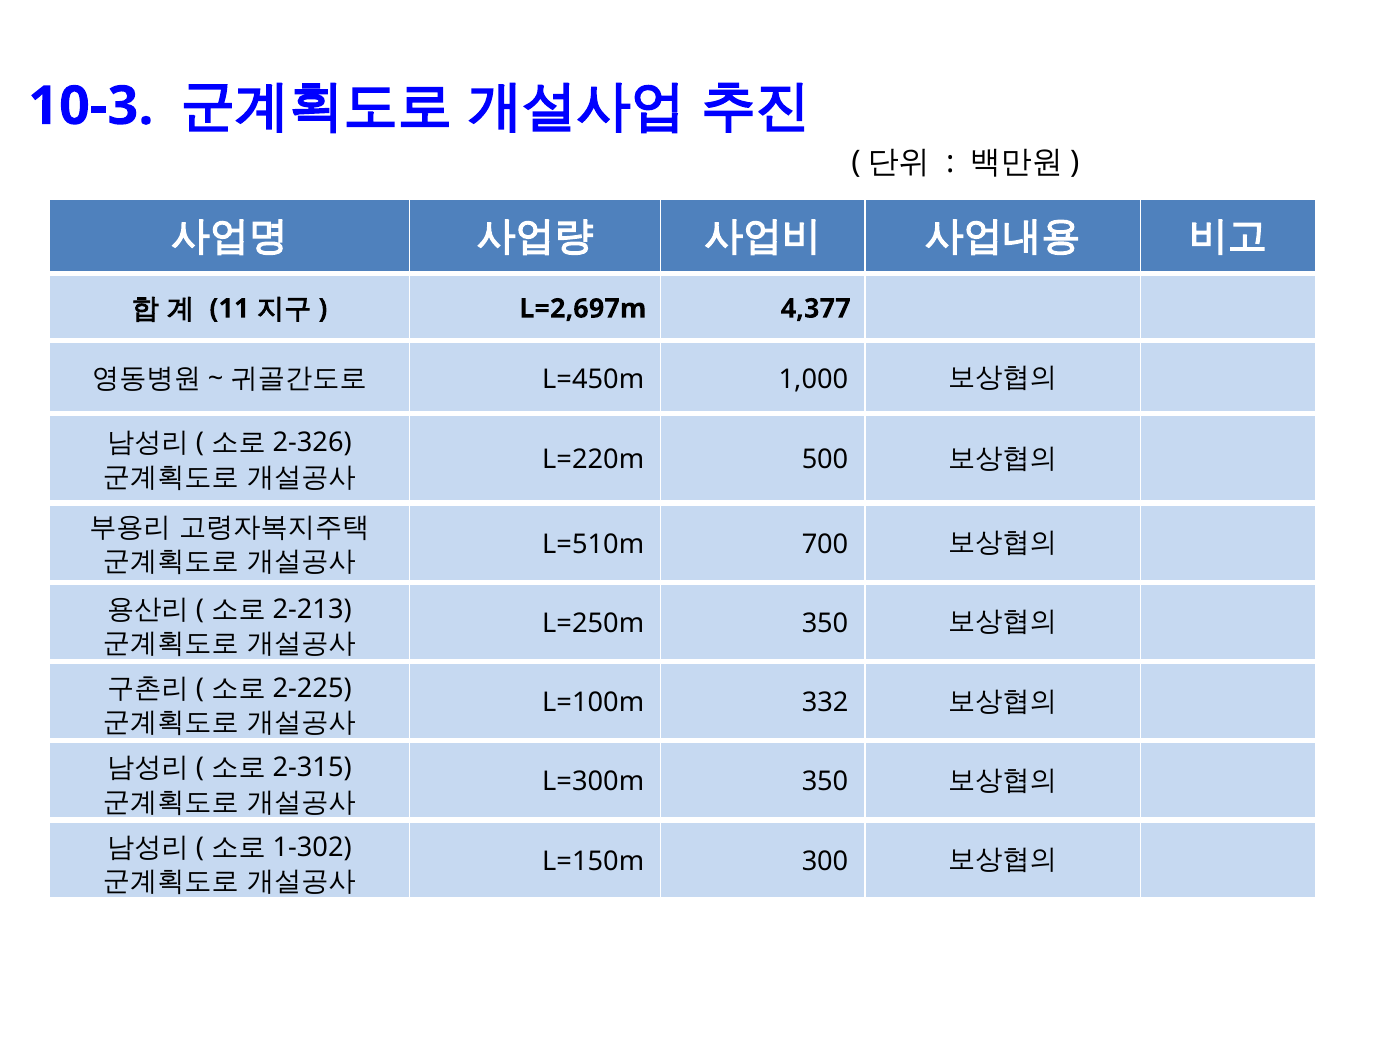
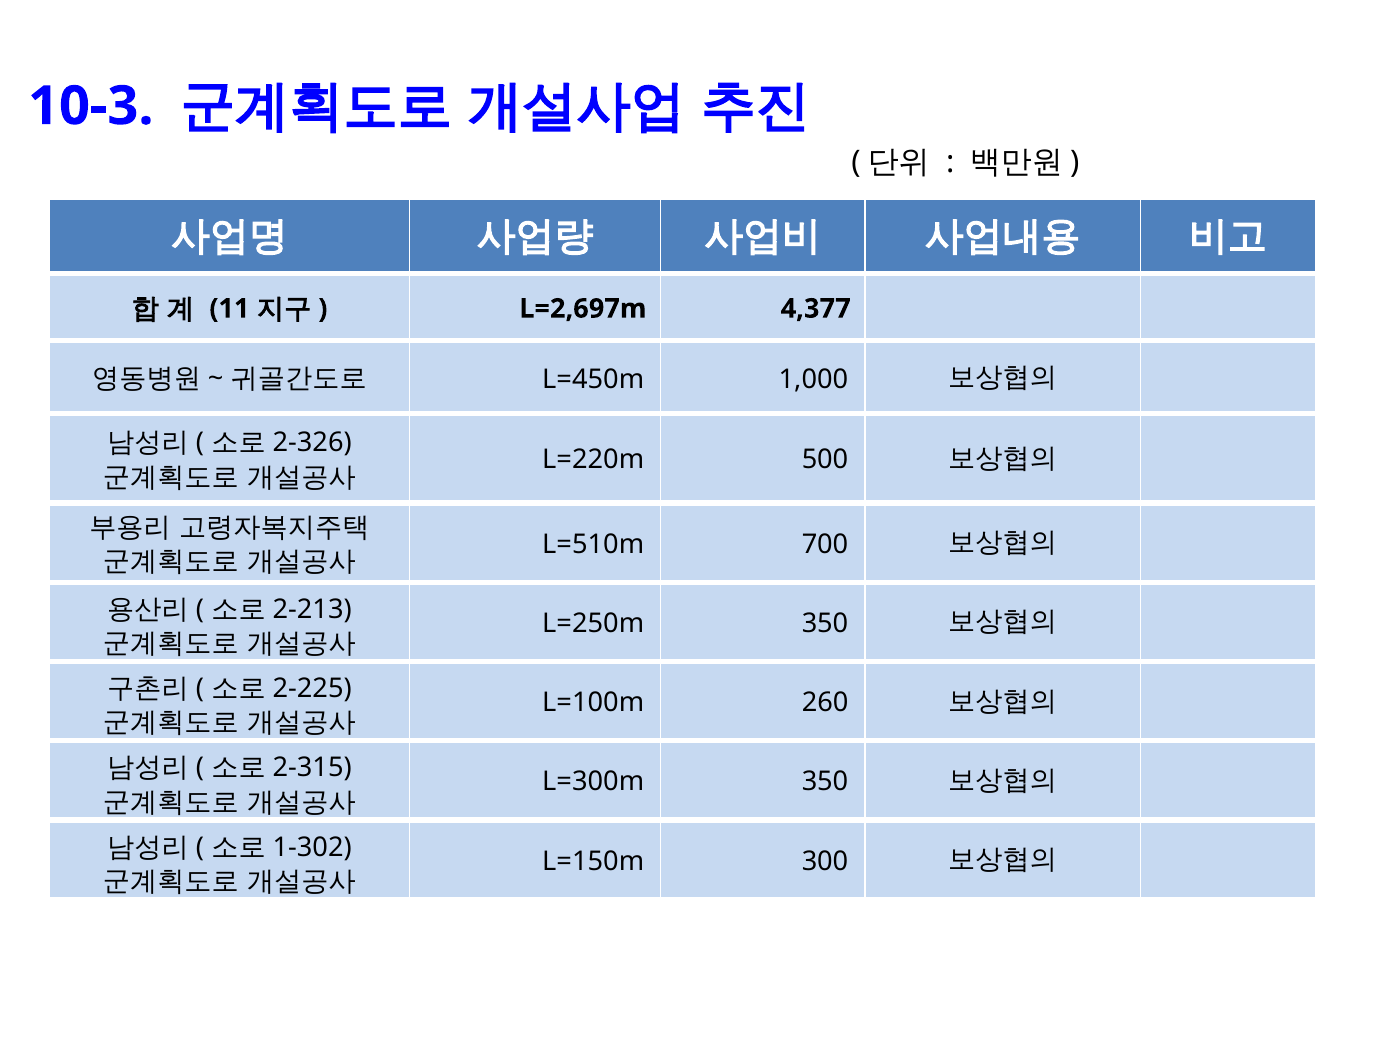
332: 332 -> 260
